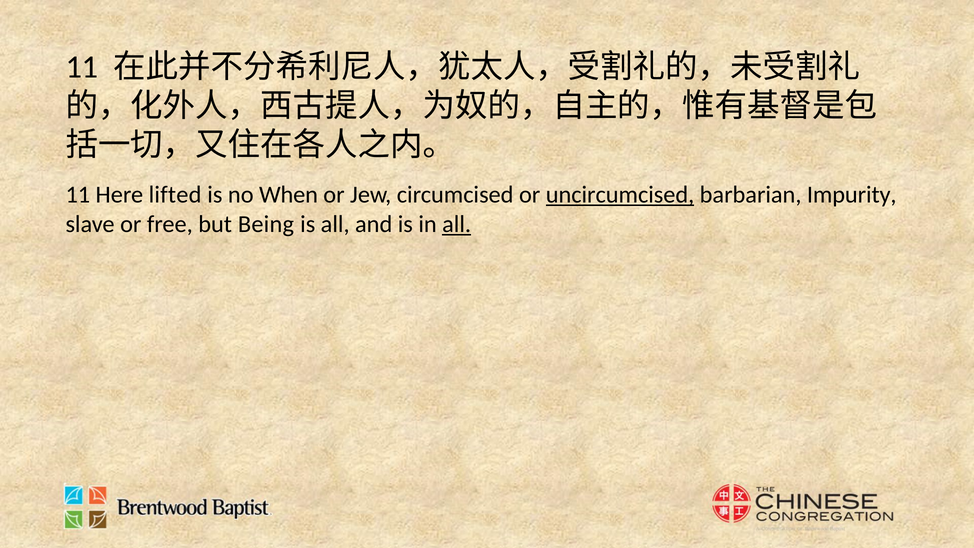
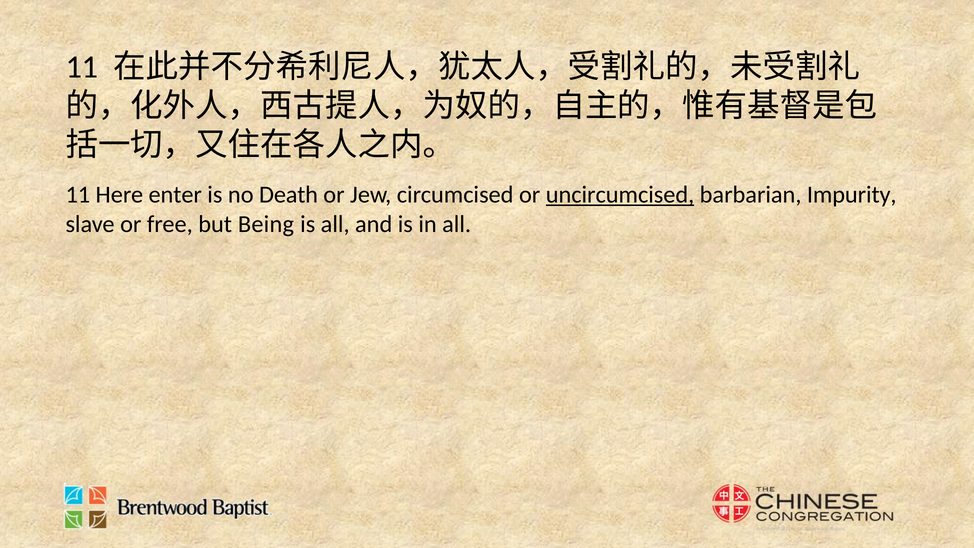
lifted: lifted -> enter
When: When -> Death
all at (457, 224) underline: present -> none
